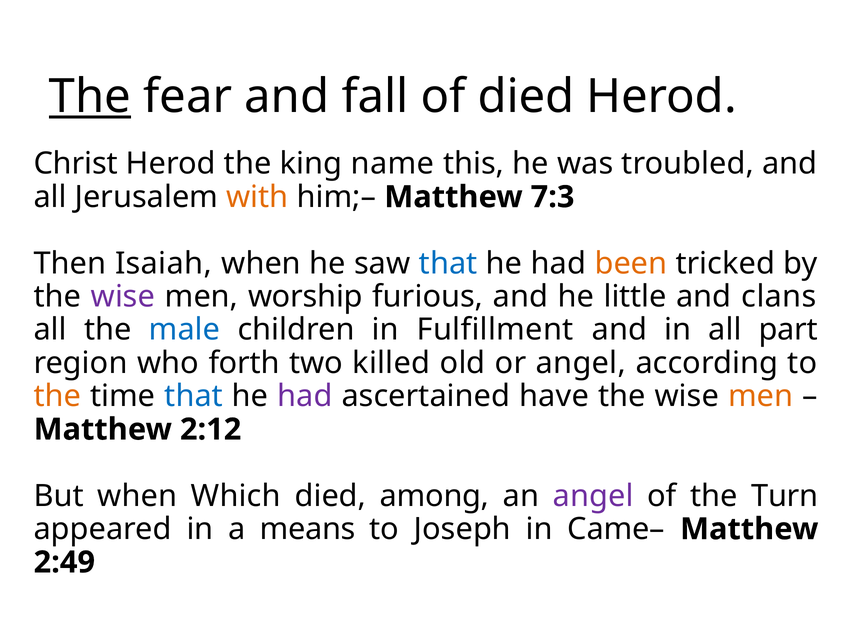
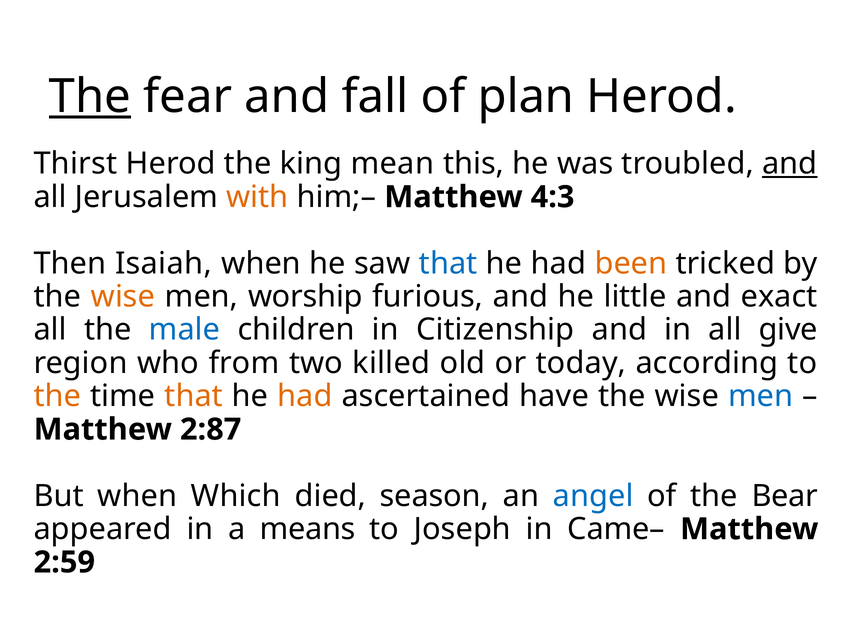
of died: died -> plan
Christ: Christ -> Thirst
name: name -> mean
and at (790, 164) underline: none -> present
7:3: 7:3 -> 4:3
wise at (123, 297) colour: purple -> orange
clans: clans -> exact
Fulfillment: Fulfillment -> Citizenship
part: part -> give
forth: forth -> from
or angel: angel -> today
that at (194, 396) colour: blue -> orange
had at (305, 396) colour: purple -> orange
men at (761, 396) colour: orange -> blue
2:12: 2:12 -> 2:87
among: among -> season
angel at (593, 496) colour: purple -> blue
Turn: Turn -> Bear
2:49: 2:49 -> 2:59
